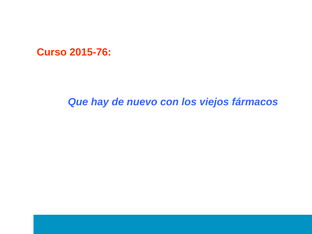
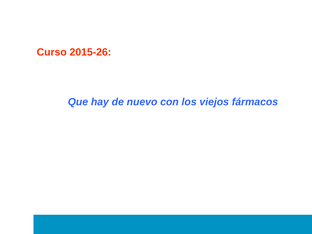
2015-76: 2015-76 -> 2015-26
